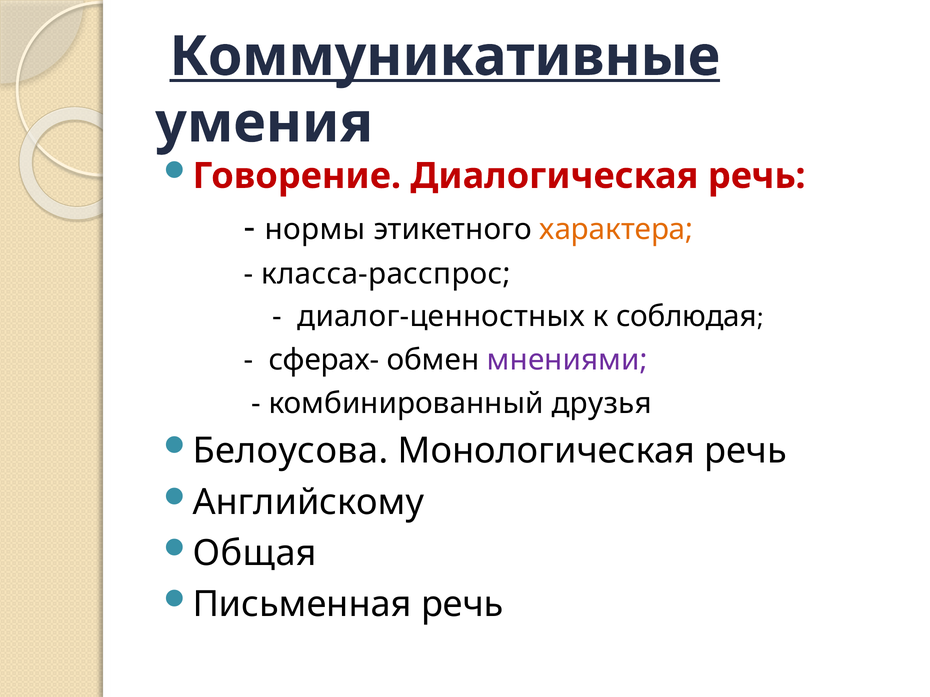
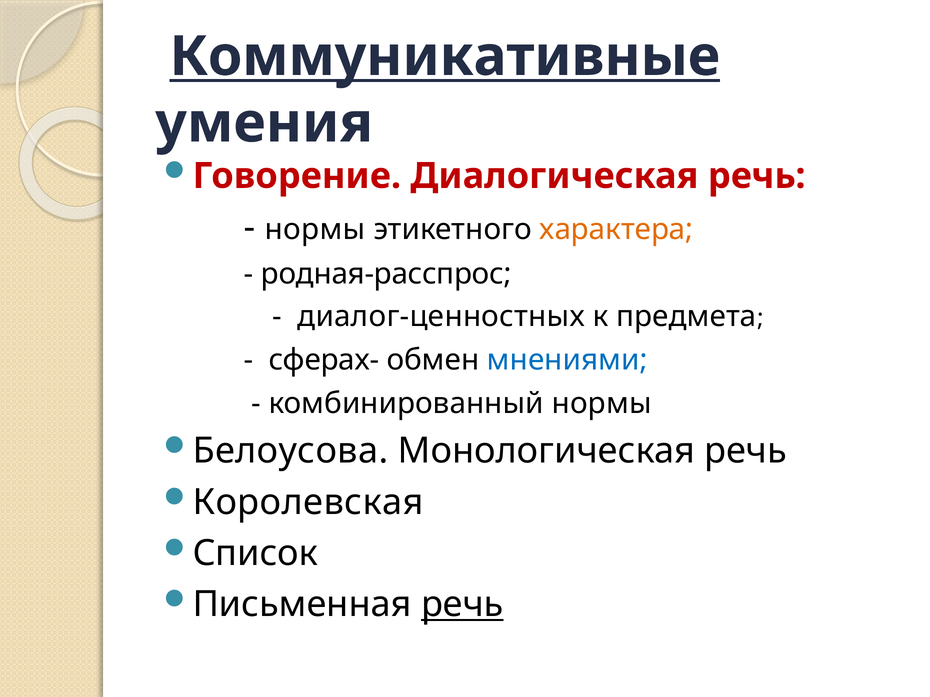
класса-расспрос: класса-расспрос -> родная-расспрос
соблюдая: соблюдая -> предмета
мнениями colour: purple -> blue
комбинированный друзья: друзья -> нормы
Английскому: Английскому -> Королевская
Общая: Общая -> Список
речь at (462, 605) underline: none -> present
